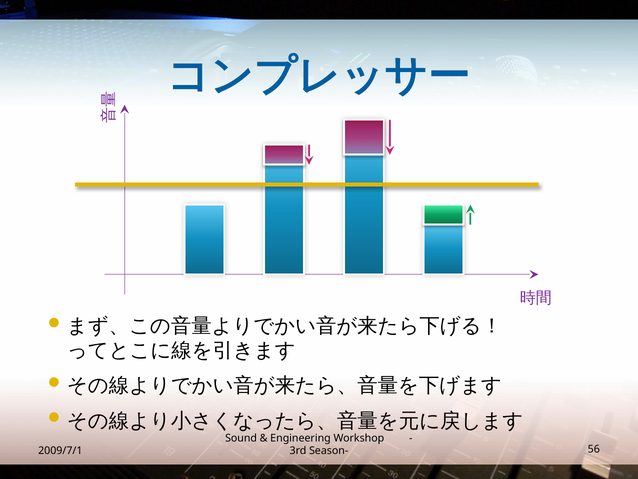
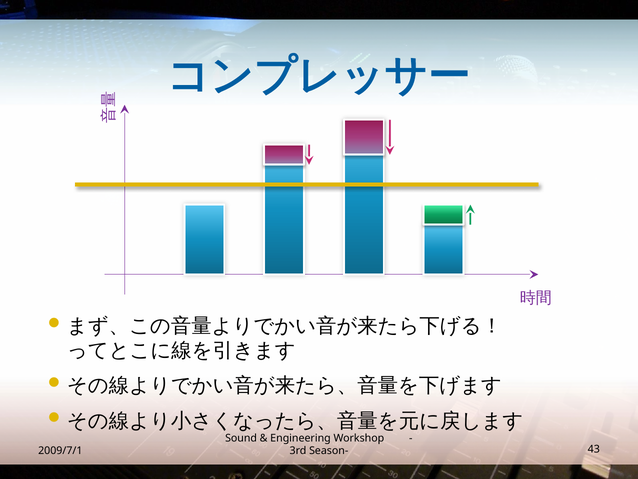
56: 56 -> 43
